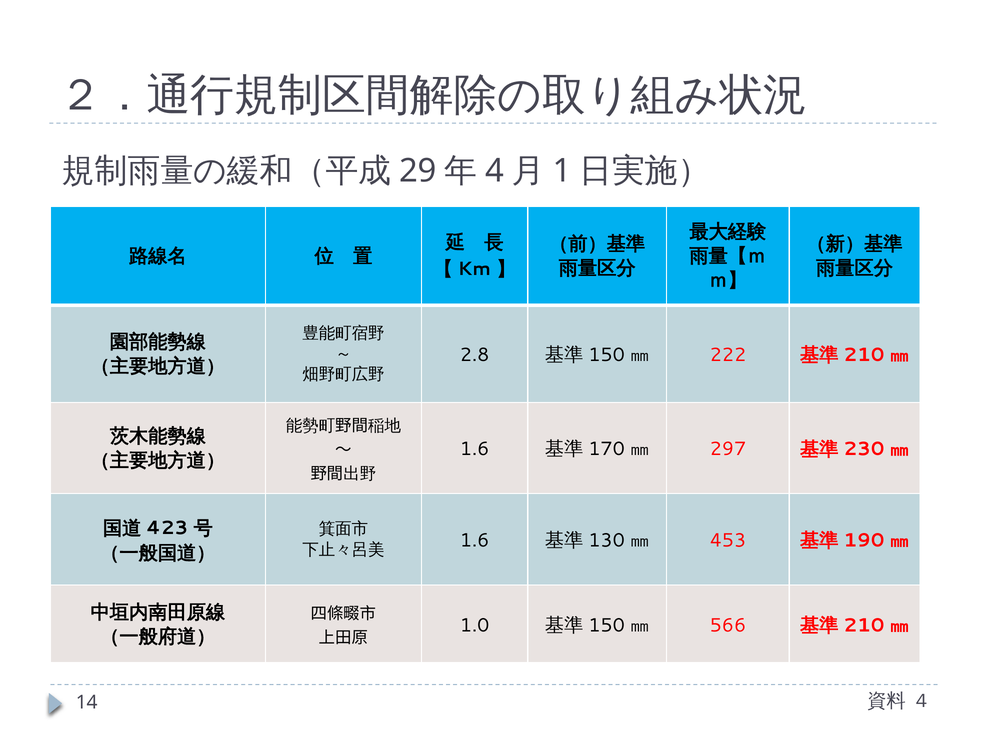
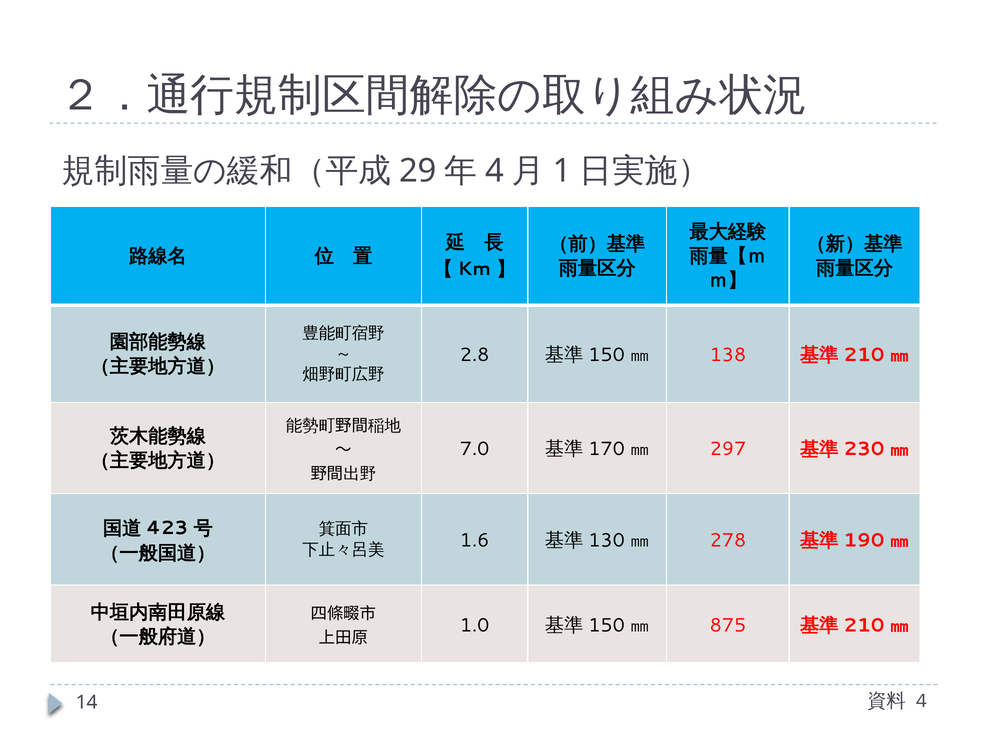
222: 222 -> 138
1.6 at (475, 449): 1.6 -> 7.0
453: 453 -> 278
566: 566 -> 875
